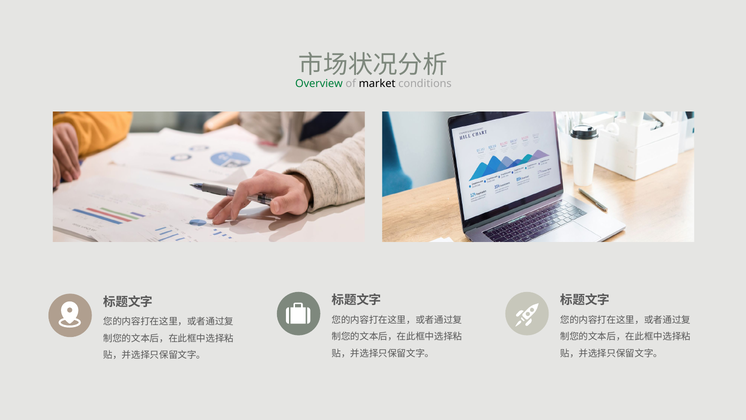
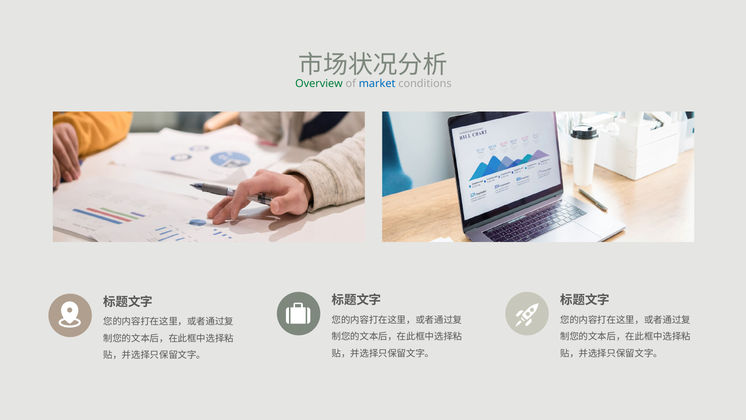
market colour: black -> blue
